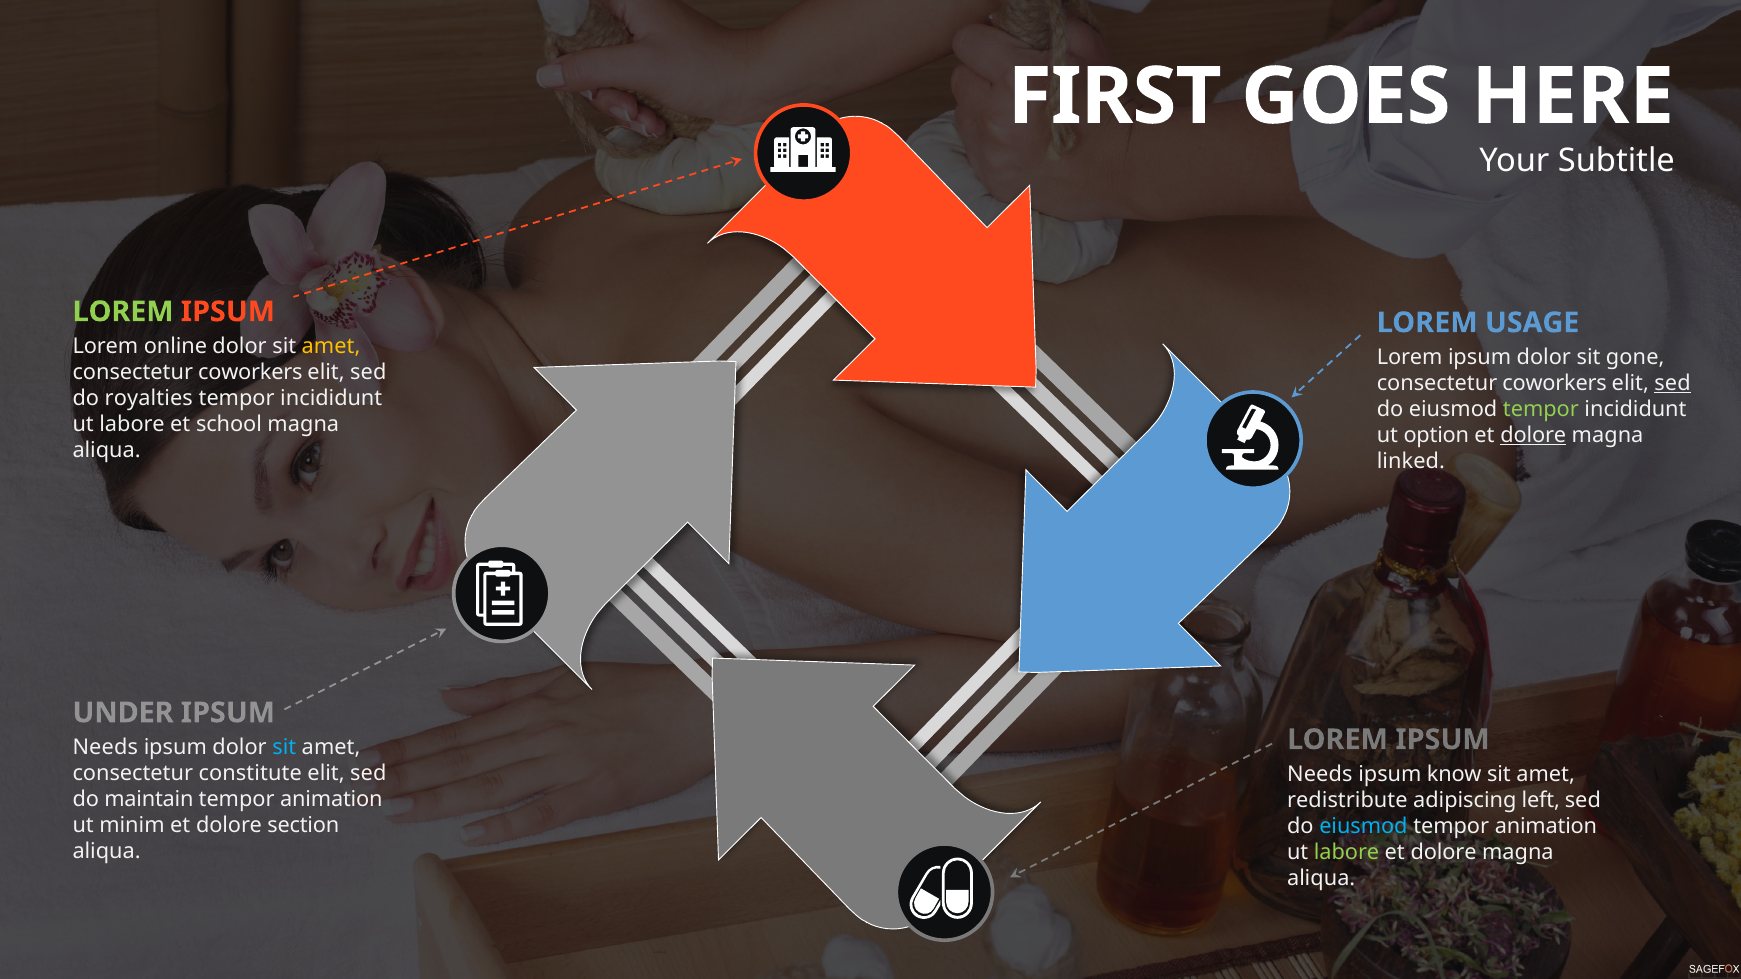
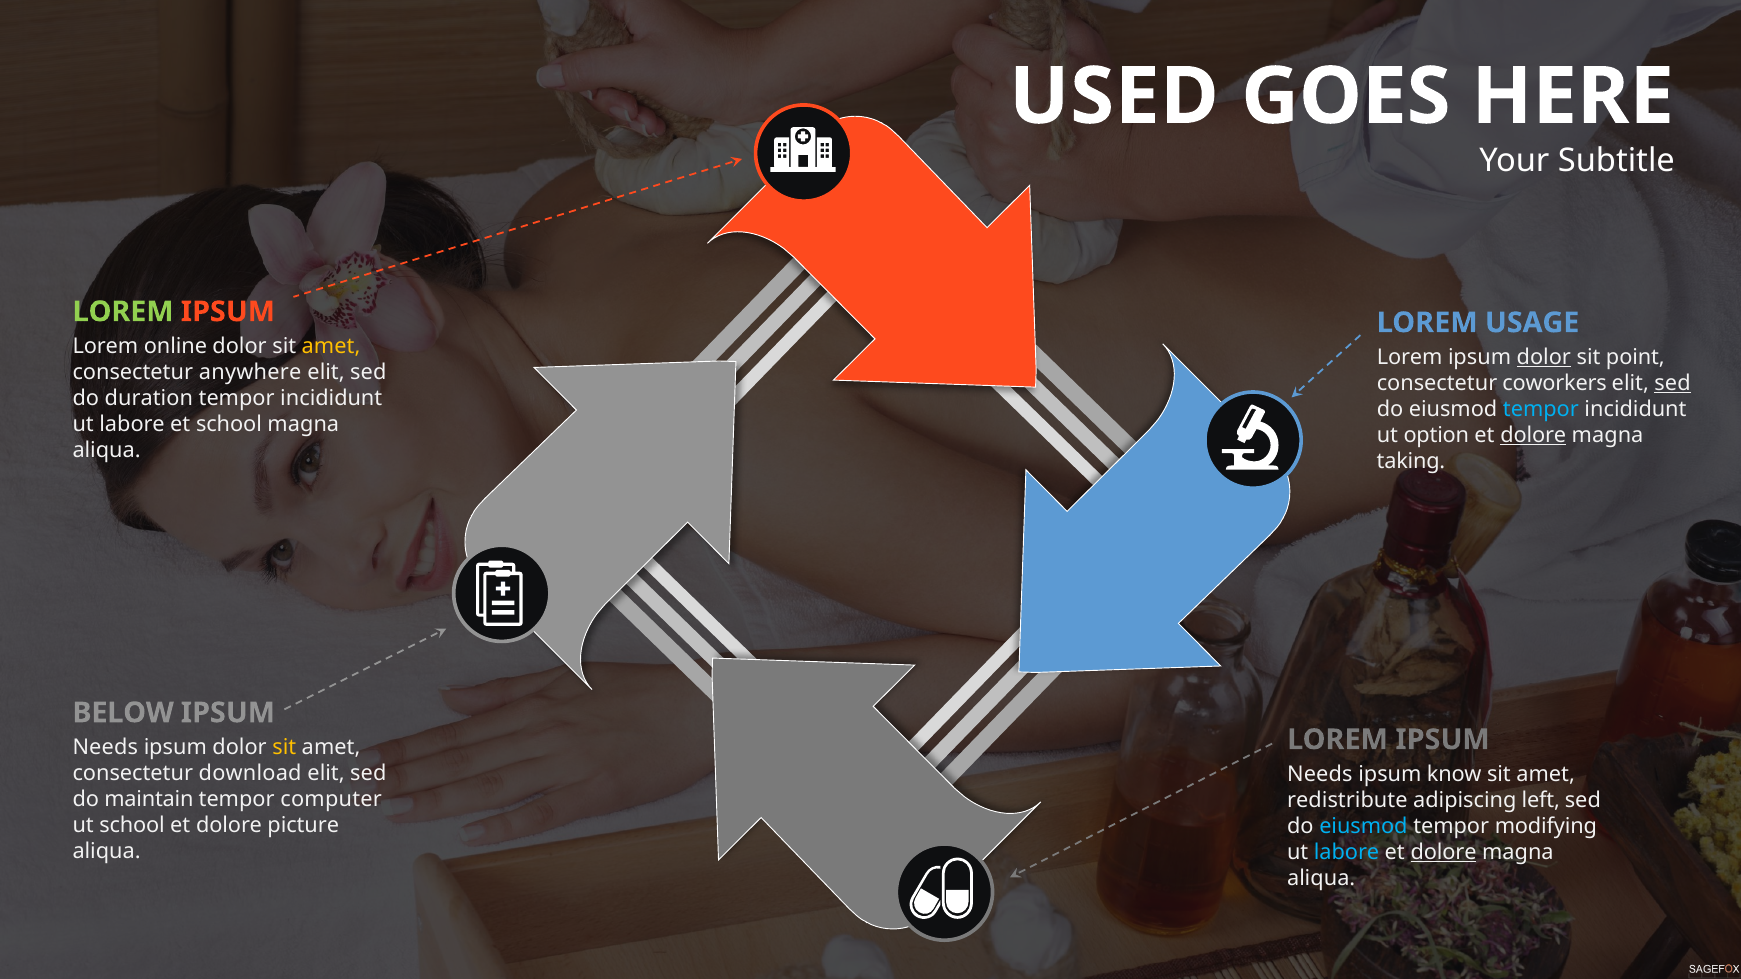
FIRST: FIRST -> USED
dolor at (1544, 357) underline: none -> present
gone: gone -> point
coworkers at (250, 372): coworkers -> anywhere
royalties: royalties -> duration
tempor at (1541, 409) colour: light green -> light blue
linked: linked -> taking
UNDER: UNDER -> BELOW
sit at (284, 747) colour: light blue -> yellow
constitute: constitute -> download
animation at (331, 800): animation -> computer
ut minim: minim -> school
section: section -> picture
animation at (1546, 826): animation -> modifying
labore at (1347, 853) colour: light green -> light blue
dolore at (1444, 853) underline: none -> present
